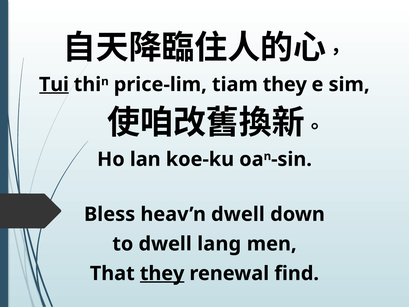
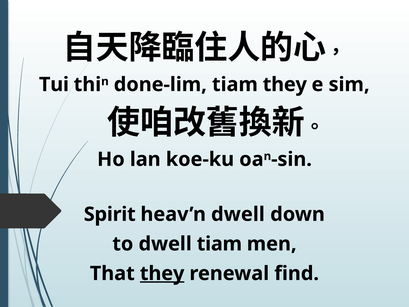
Tui underline: present -> none
price-lim: price-lim -> done-lim
Bless: Bless -> Spirit
dwell lang: lang -> tiam
